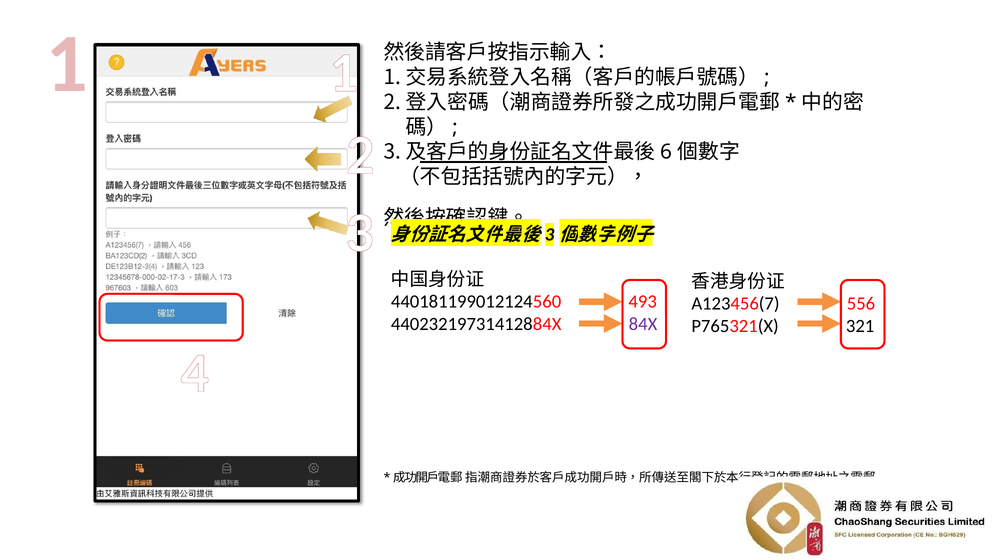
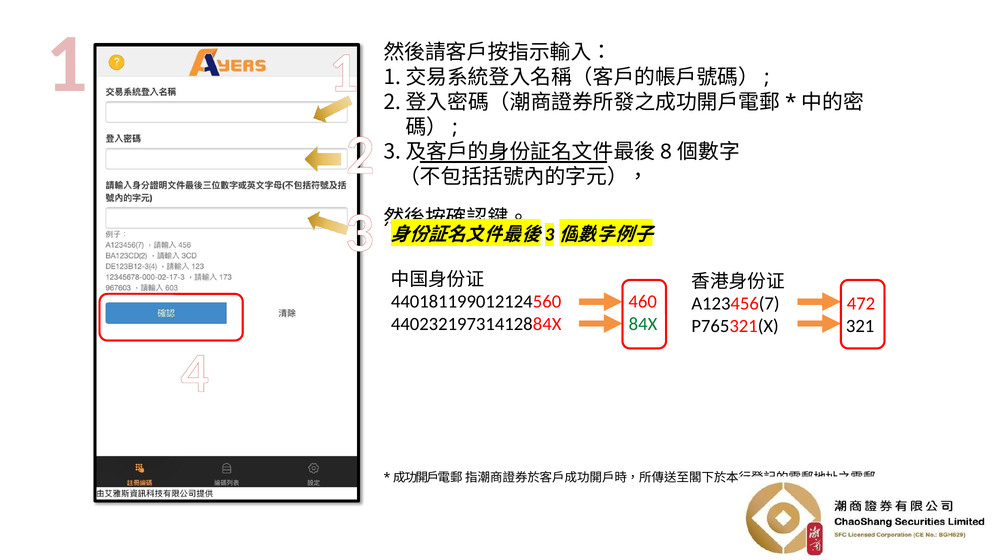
6: 6 -> 8
493: 493 -> 460
556: 556 -> 472
84X colour: purple -> green
